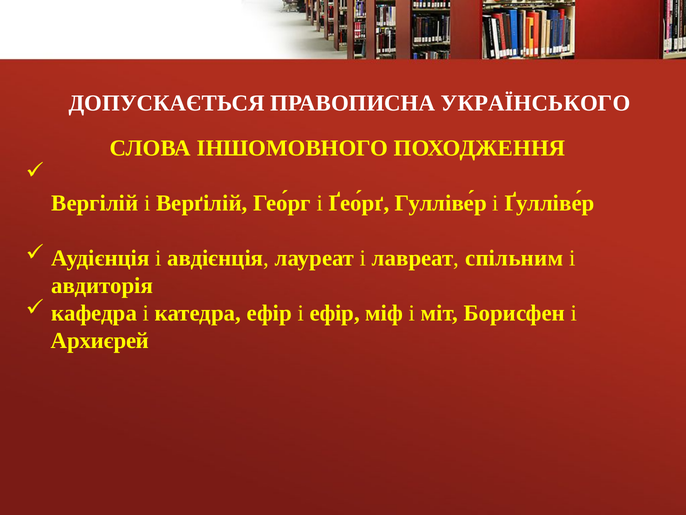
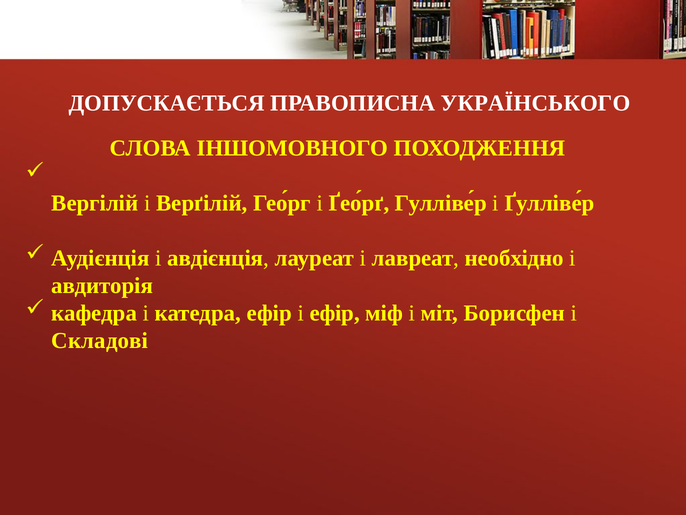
спільним: спільним -> необхідно
Архиєрей: Архиєрей -> Складові
